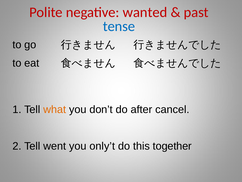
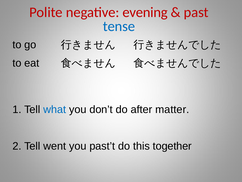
wanted: wanted -> evening
what colour: orange -> blue
cancel: cancel -> matter
only’t: only’t -> past’t
